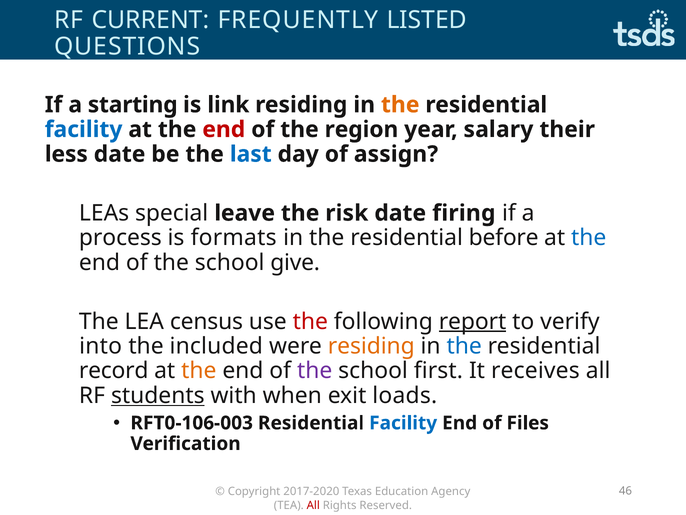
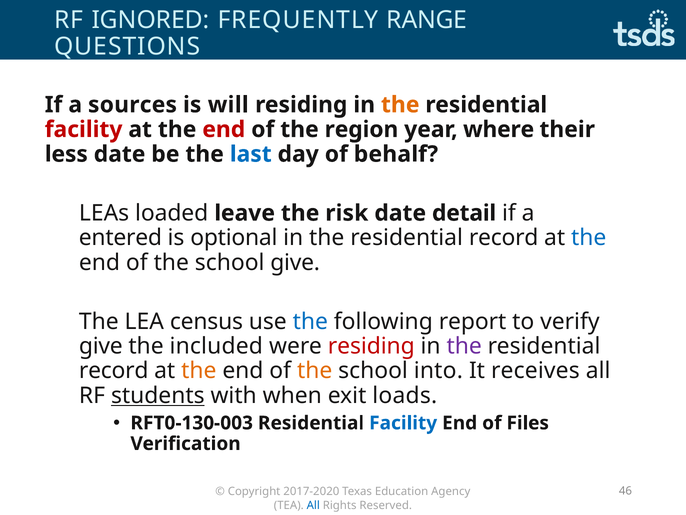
CURRENT: CURRENT -> IGNORED
LISTED: LISTED -> RANGE
starting: starting -> sources
link: link -> will
facility at (84, 129) colour: blue -> red
salary: salary -> where
assign: assign -> behalf
special: special -> loaded
firing: firing -> detail
process: process -> entered
formats: formats -> optional
before at (504, 238): before -> record
the at (310, 321) colour: red -> blue
report underline: present -> none
into at (101, 346): into -> give
residing at (371, 346) colour: orange -> red
the at (464, 346) colour: blue -> purple
the at (315, 371) colour: purple -> orange
first: first -> into
RFT0-106-003: RFT0-106-003 -> RFT0-130-003
All at (313, 505) colour: red -> blue
